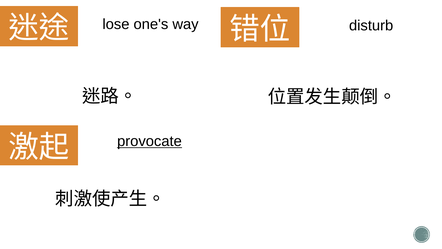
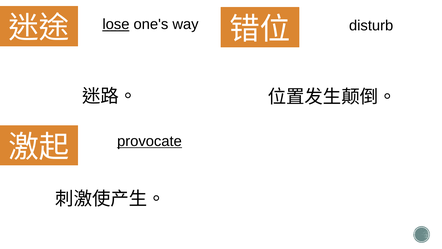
lose underline: none -> present
